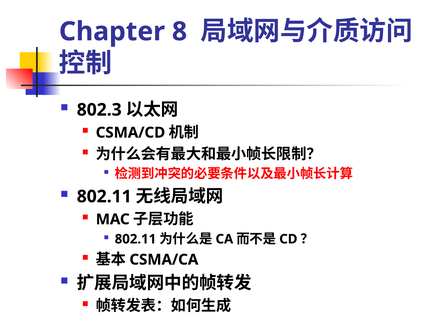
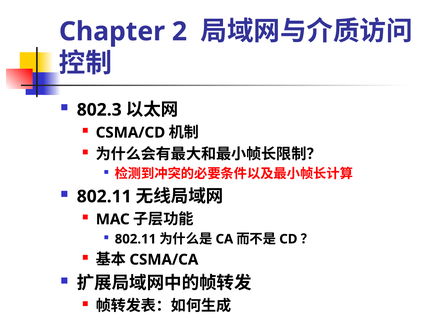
8: 8 -> 2
